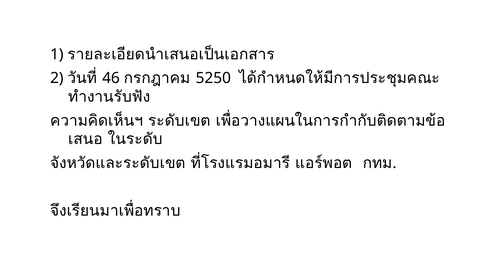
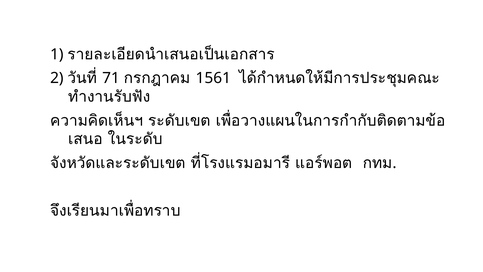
46: 46 -> 71
5250: 5250 -> 1561
